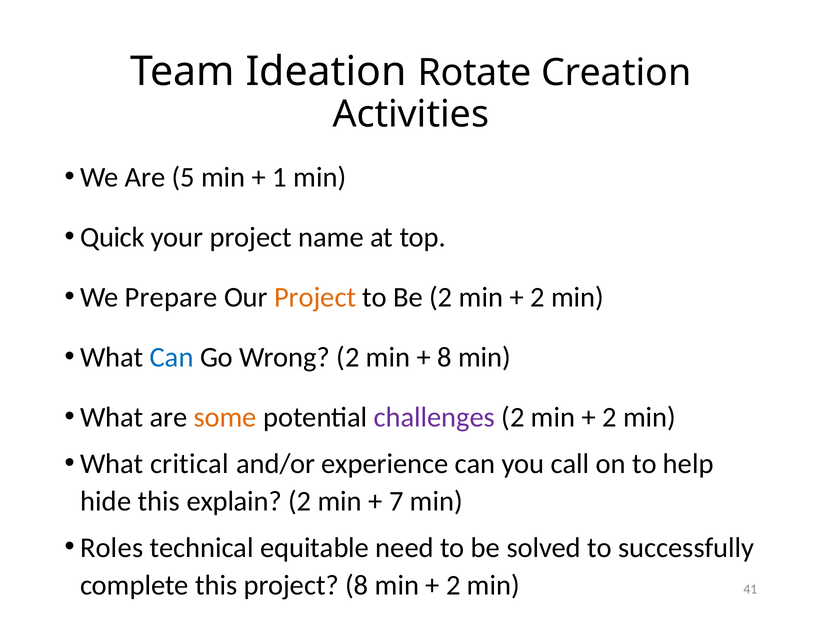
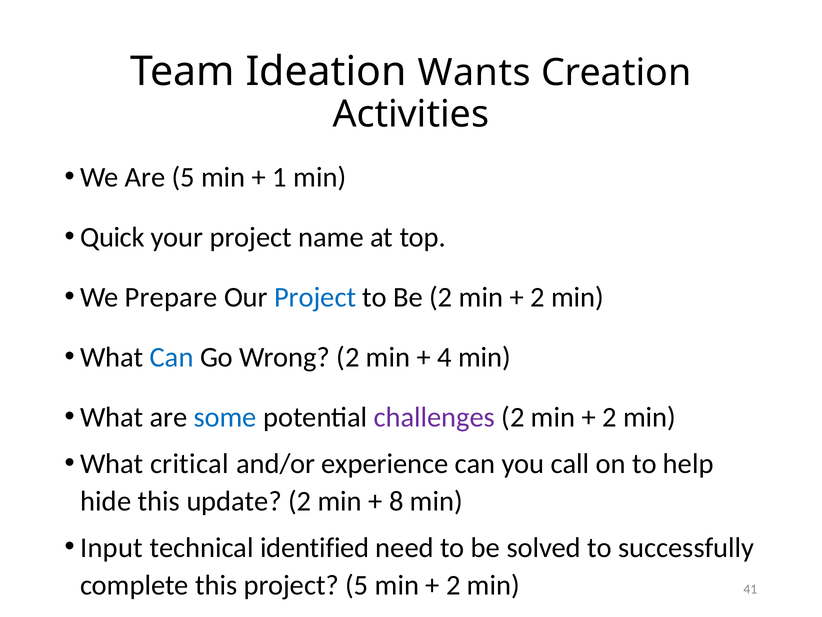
Rotate: Rotate -> Wants
Project at (315, 297) colour: orange -> blue
8 at (445, 357): 8 -> 4
some colour: orange -> blue
explain: explain -> update
7: 7 -> 8
Roles: Roles -> Input
equitable: equitable -> identified
project 8: 8 -> 5
